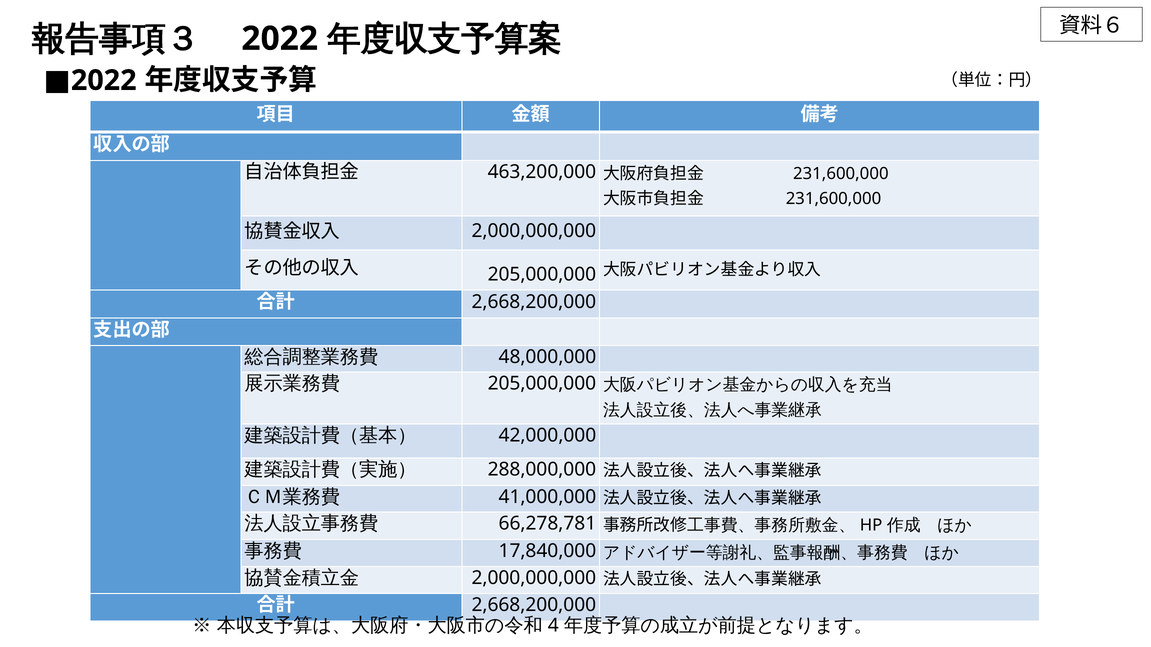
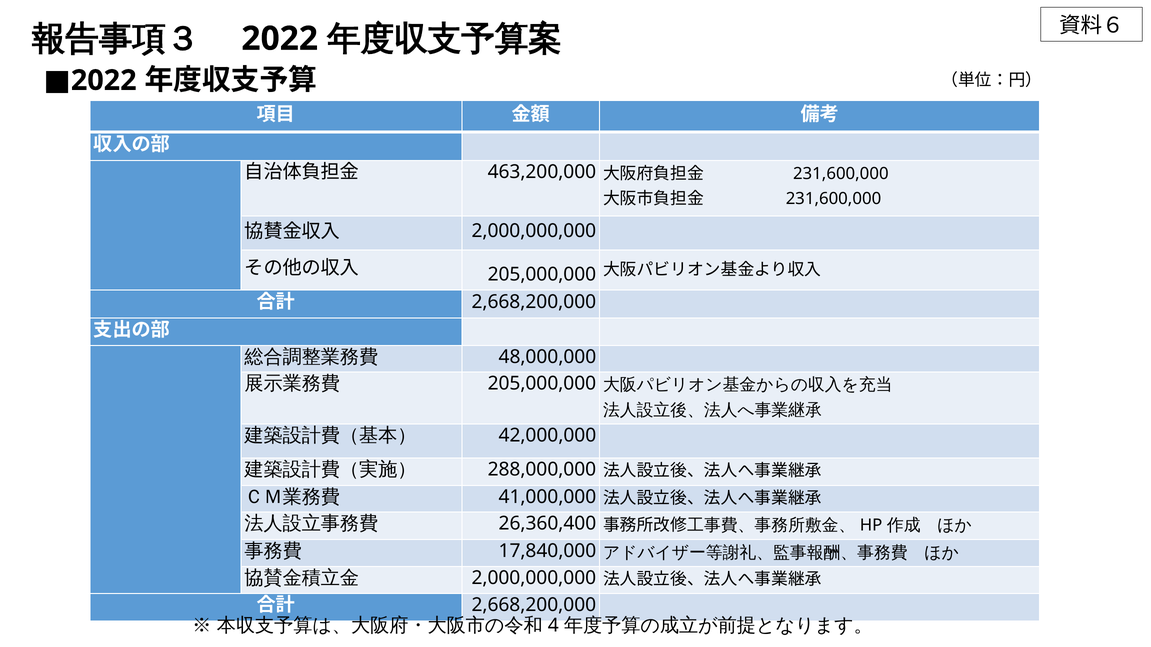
66,278,781: 66,278,781 -> 26,360,400
